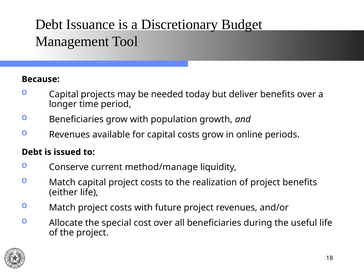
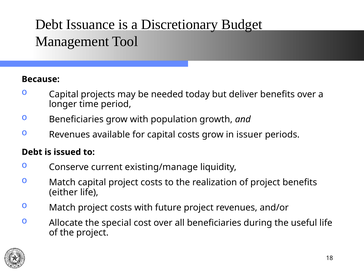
online: online -> issuer
method/manage: method/manage -> existing/manage
